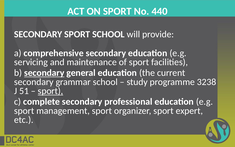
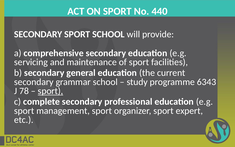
secondary at (44, 73) underline: present -> none
3238: 3238 -> 6343
51: 51 -> 78
